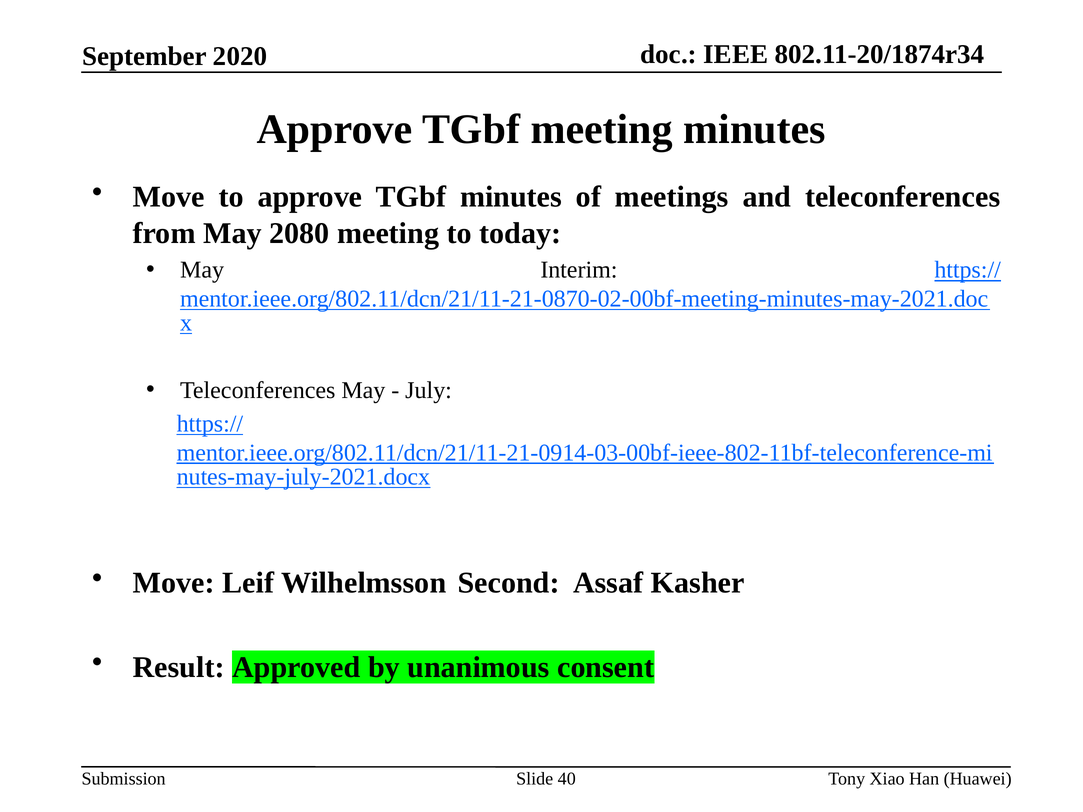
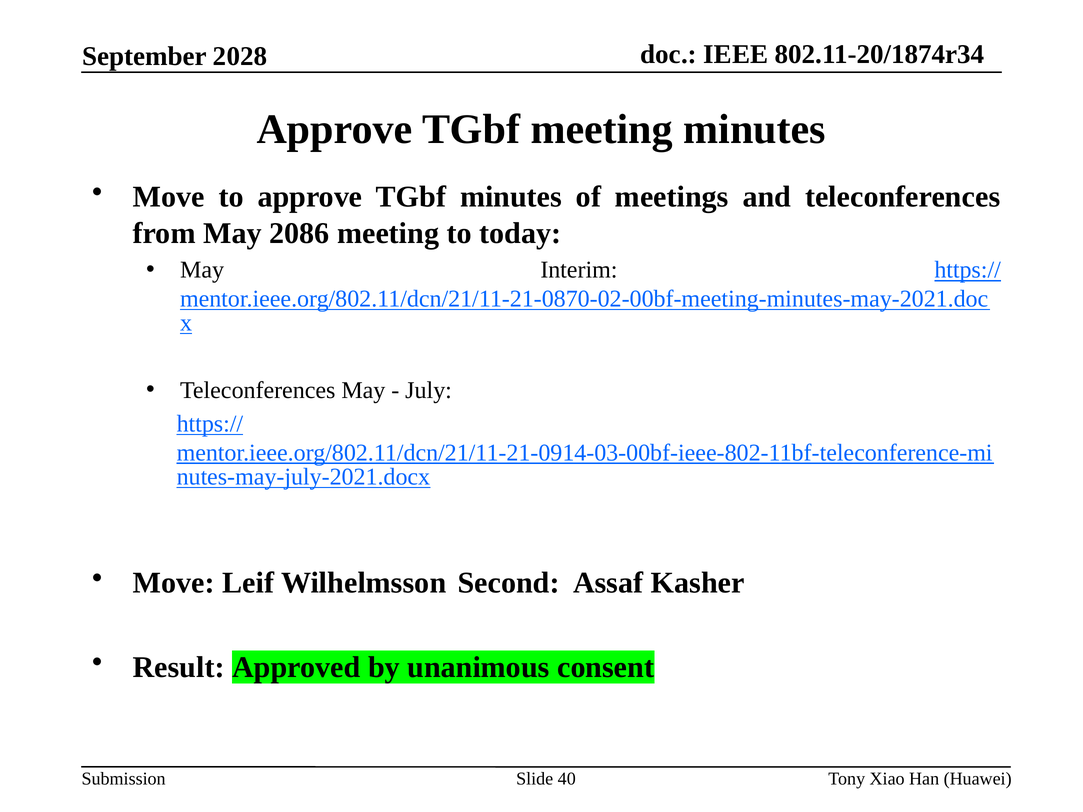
2020: 2020 -> 2028
2080: 2080 -> 2086
